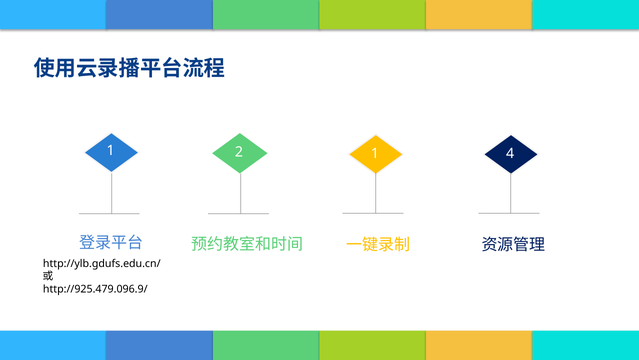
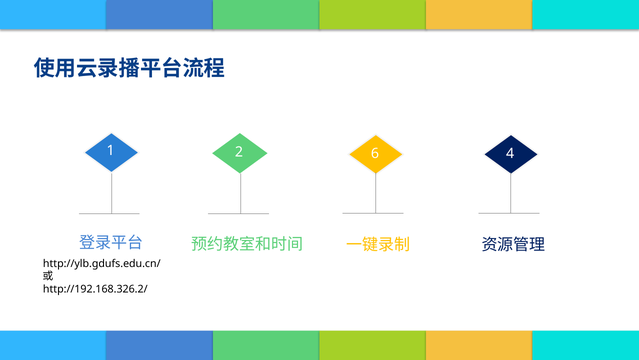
2 1: 1 -> 6
http://925.479.096.9/: http://925.479.096.9/ -> http://192.168.326.2/
